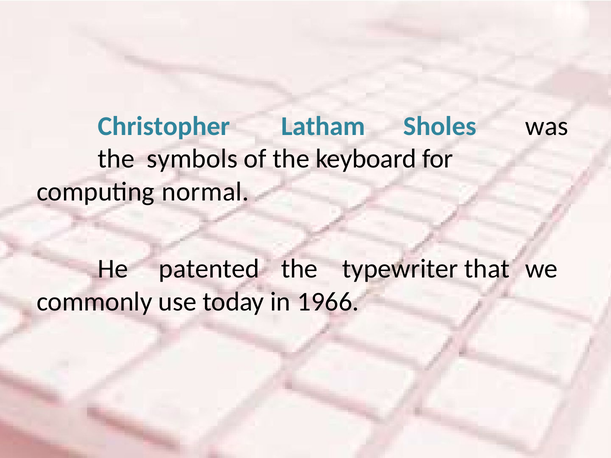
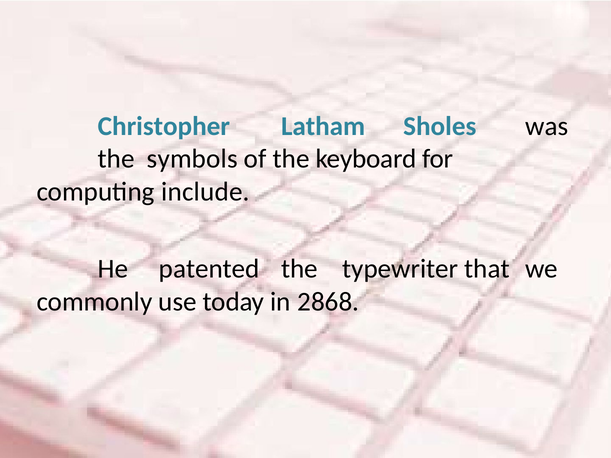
normal: normal -> include
1966: 1966 -> 2868
